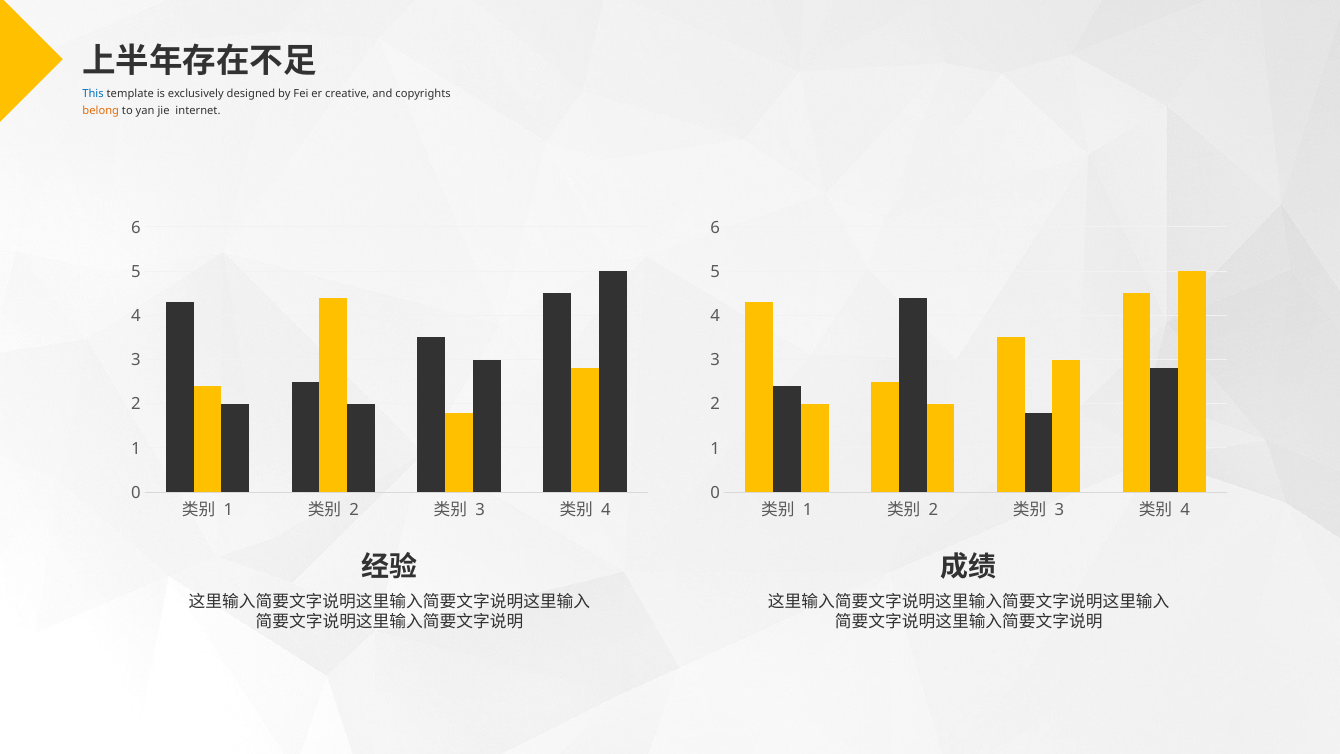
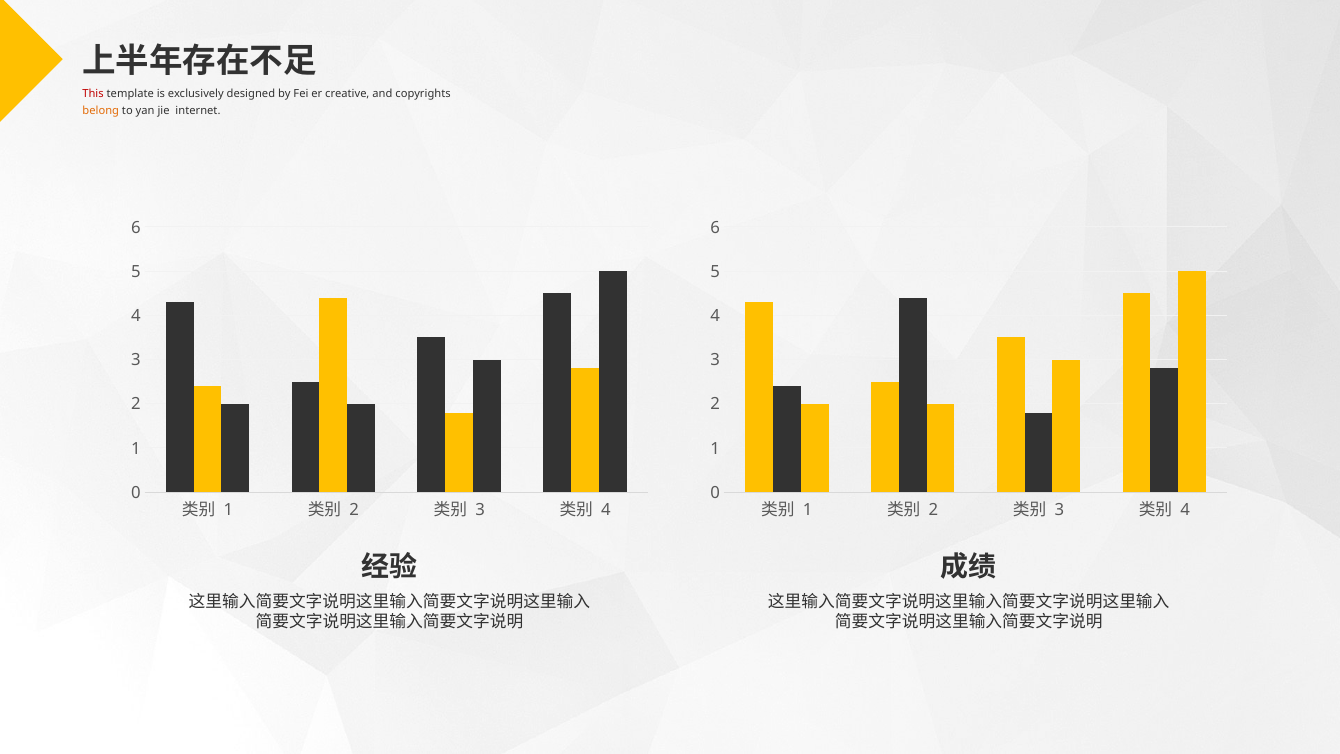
This colour: blue -> red
